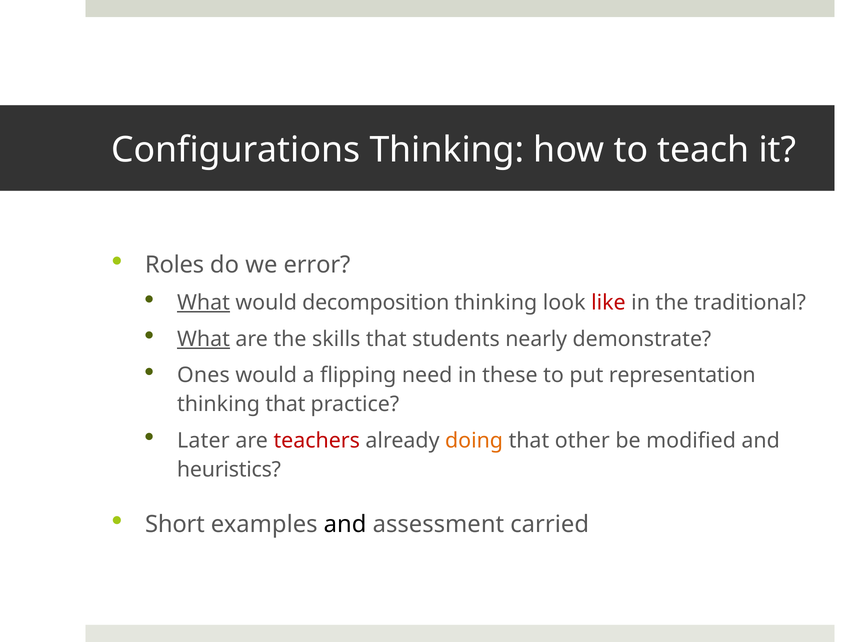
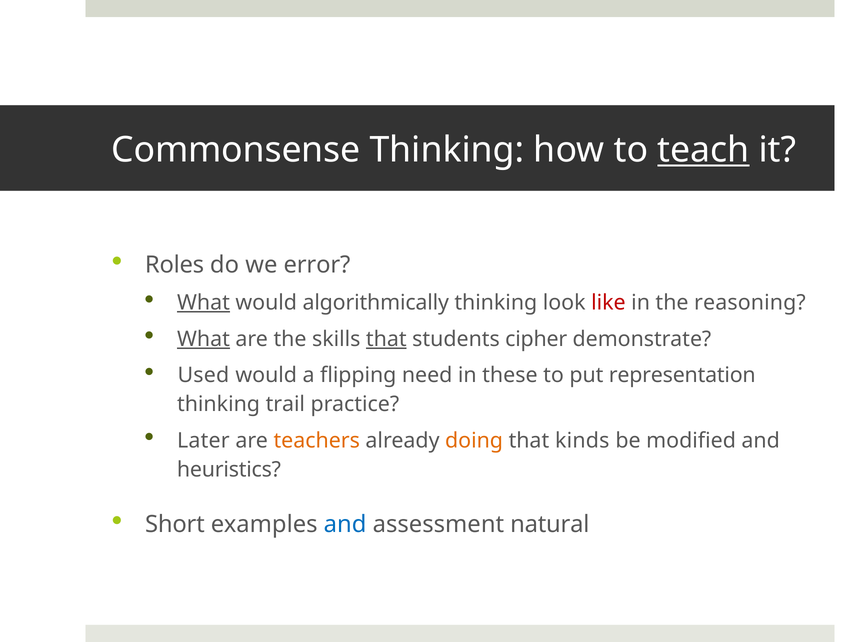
Configurations: Configurations -> Commonsense
teach underline: none -> present
decomposition: decomposition -> algorithmically
traditional: traditional -> reasoning
that at (386, 339) underline: none -> present
nearly: nearly -> cipher
Ones: Ones -> Used
thinking that: that -> trail
teachers colour: red -> orange
other: other -> kinds
and at (345, 525) colour: black -> blue
carried: carried -> natural
